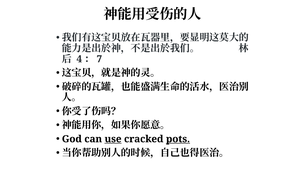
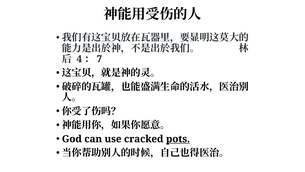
use underline: present -> none
